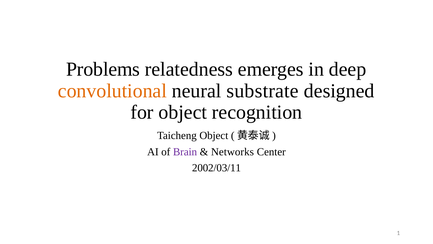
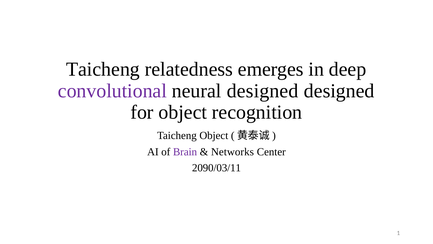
Problems at (103, 69): Problems -> Taicheng
convolutional colour: orange -> purple
neural substrate: substrate -> designed
2002/03/11: 2002/03/11 -> 2090/03/11
